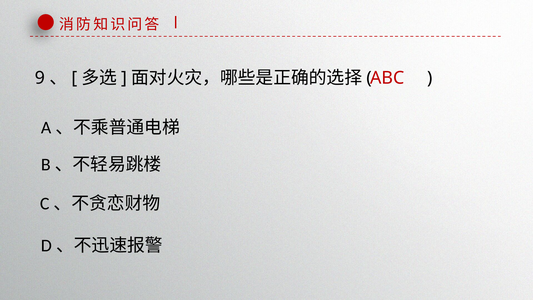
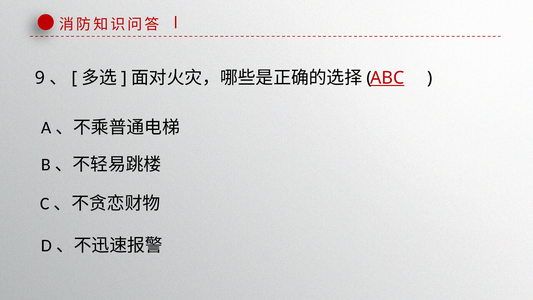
ABC underline: none -> present
